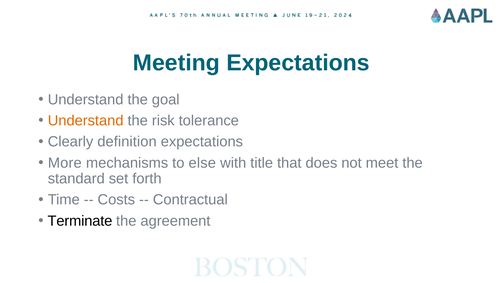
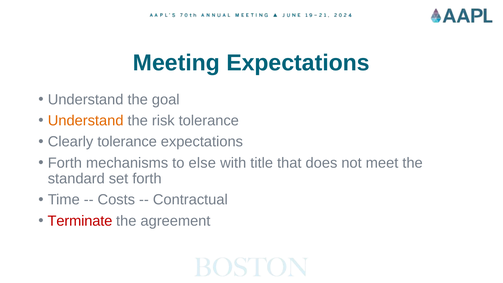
Clearly definition: definition -> tolerance
More at (65, 163): More -> Forth
Terminate colour: black -> red
